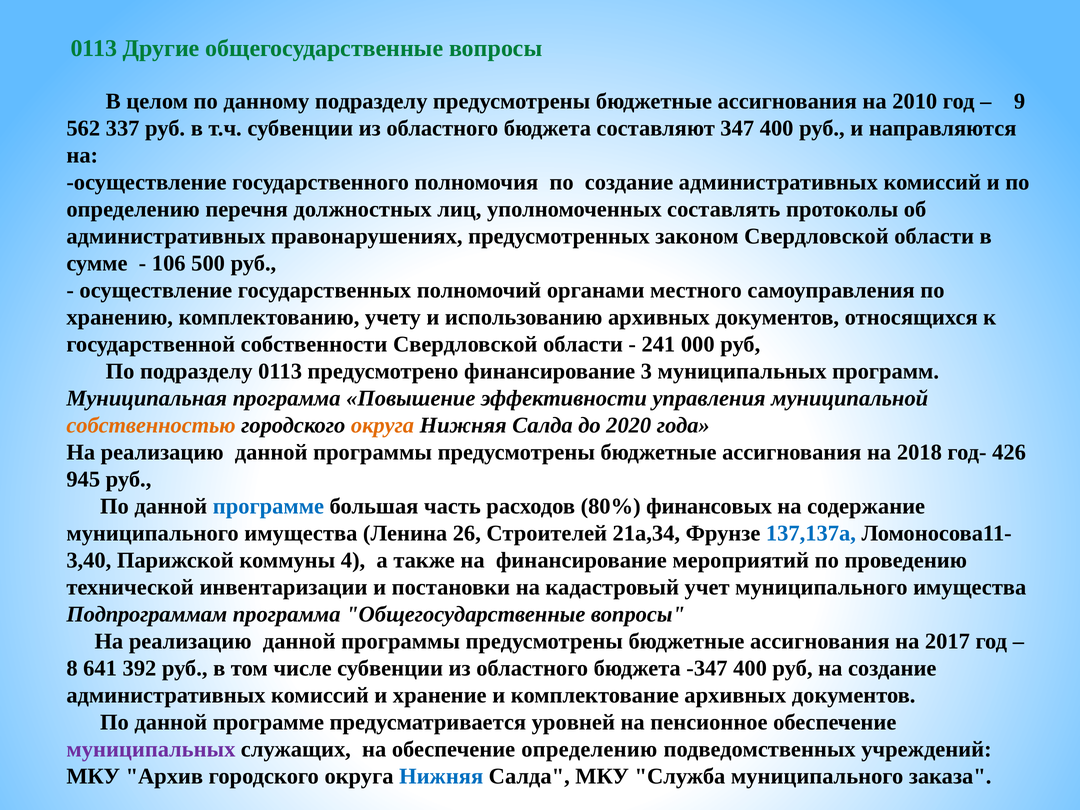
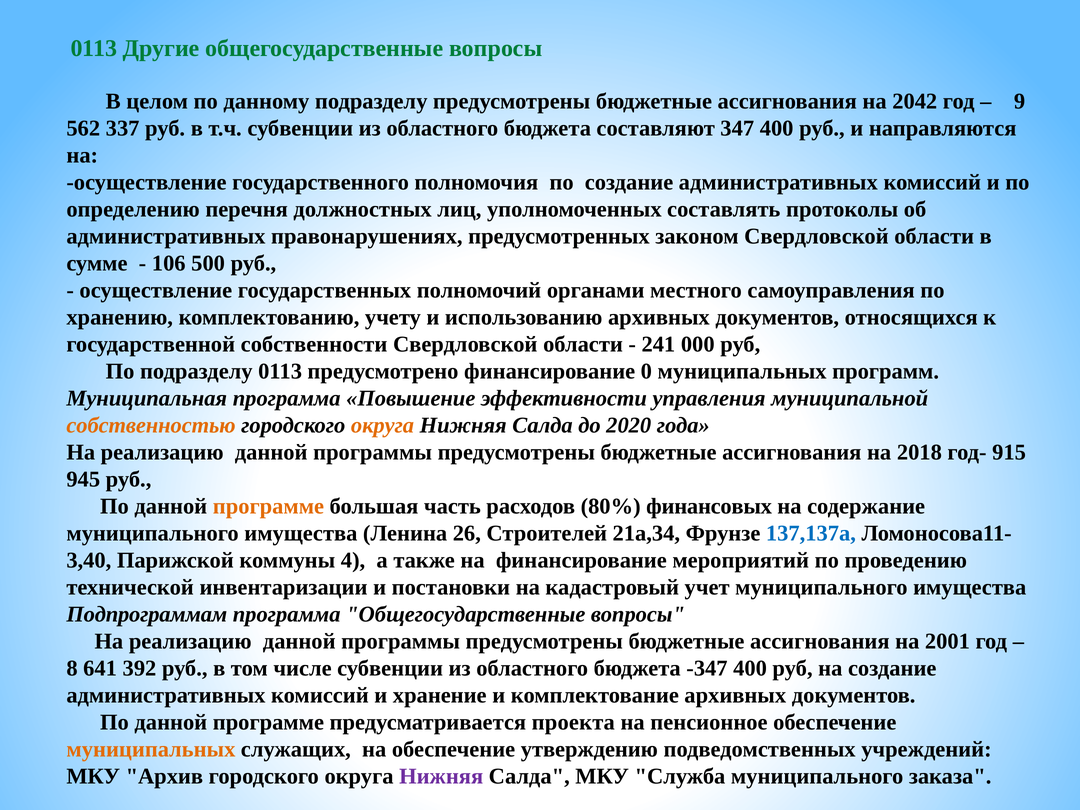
2010: 2010 -> 2042
3: 3 -> 0
426: 426 -> 915
программе at (268, 506) colour: blue -> orange
2017: 2017 -> 2001
уровней: уровней -> проекта
муниципальных at (151, 749) colour: purple -> orange
обеспечение определению: определению -> утверждению
Нижняя at (441, 776) colour: blue -> purple
